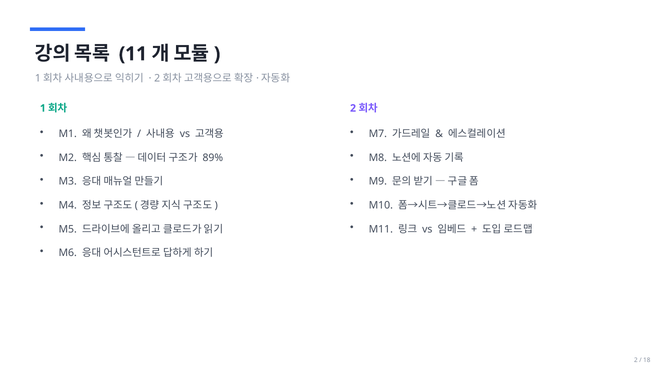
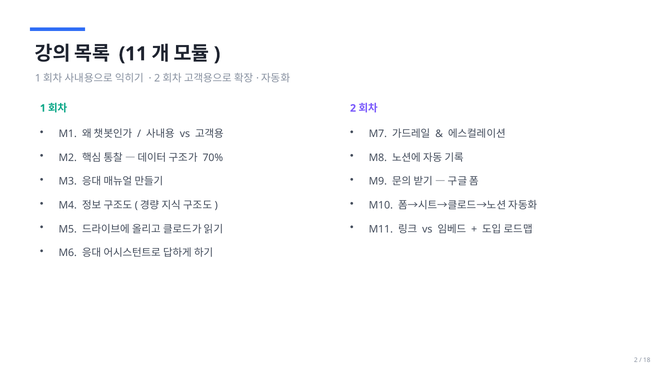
89%: 89% -> 70%
